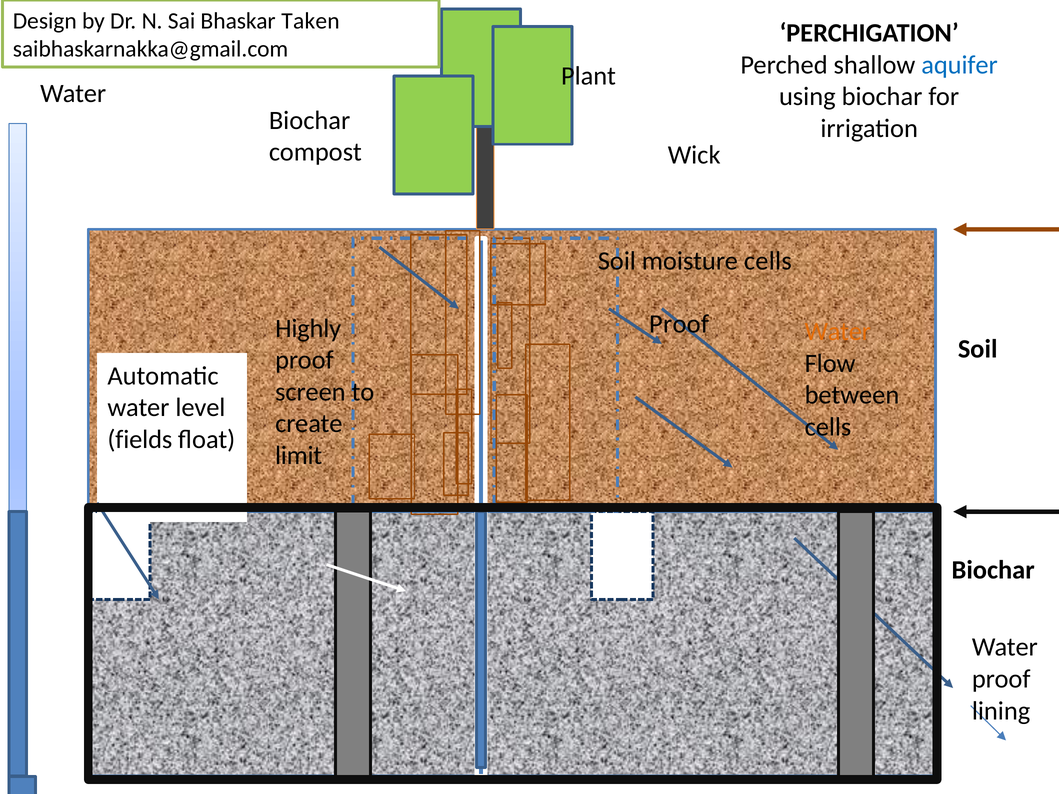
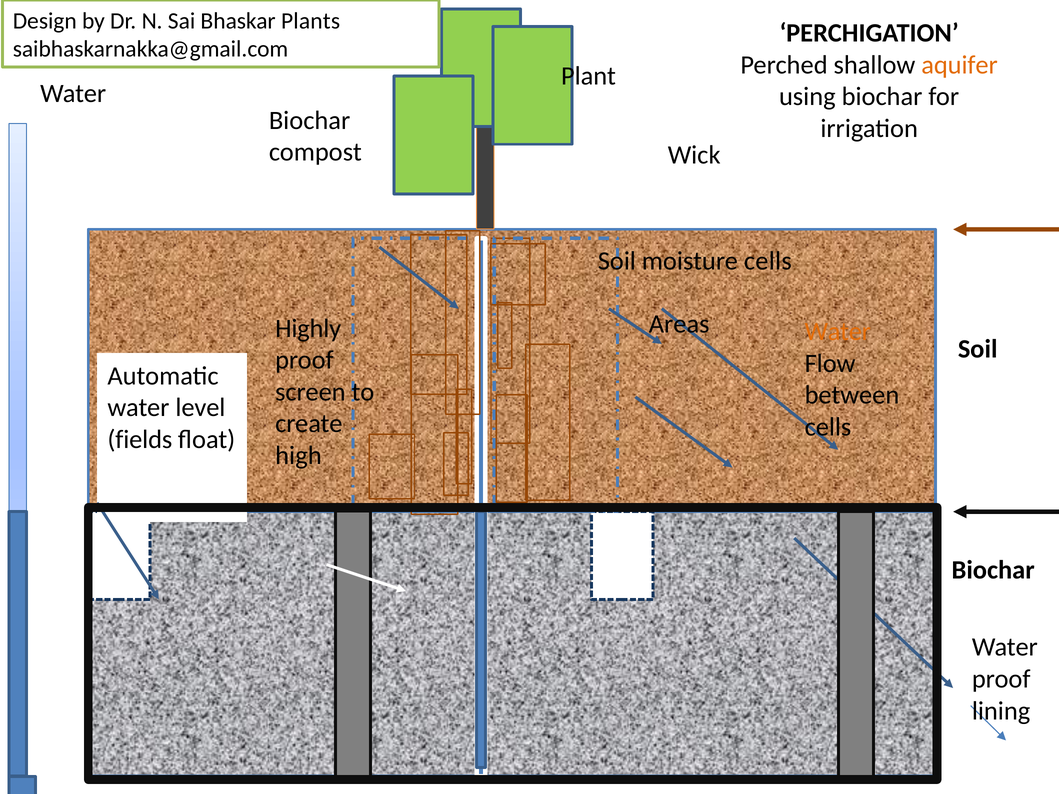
Taken: Taken -> Plants
aquifer colour: blue -> orange
Proof at (679, 324): Proof -> Areas
limit: limit -> high
